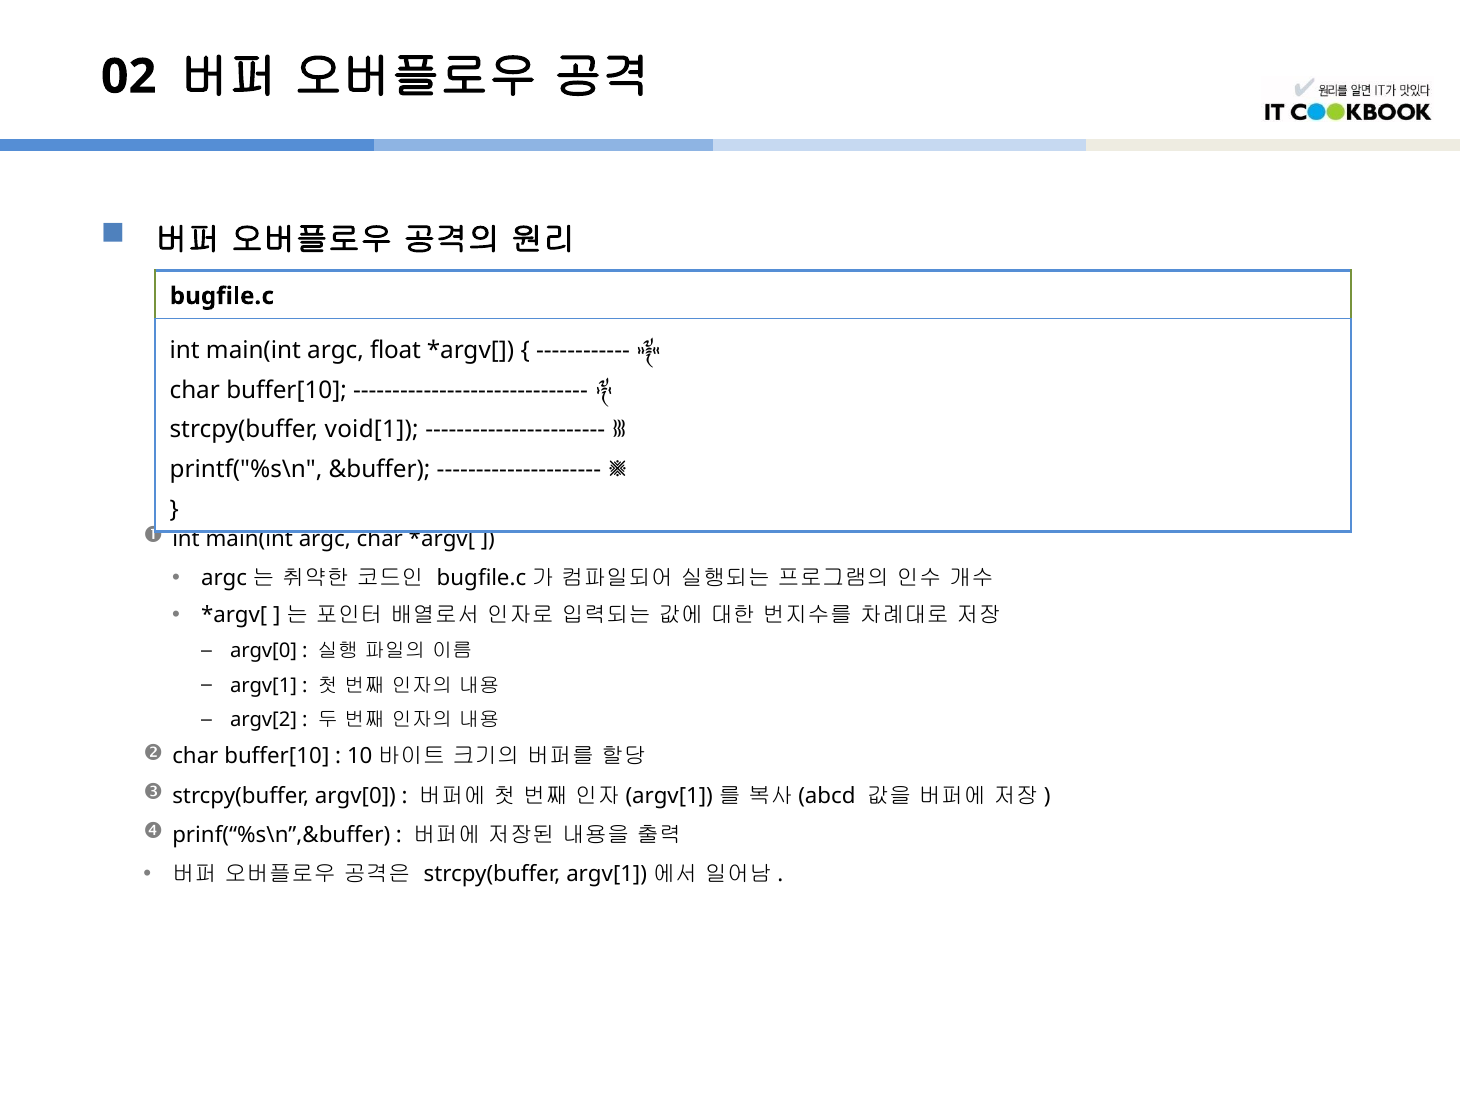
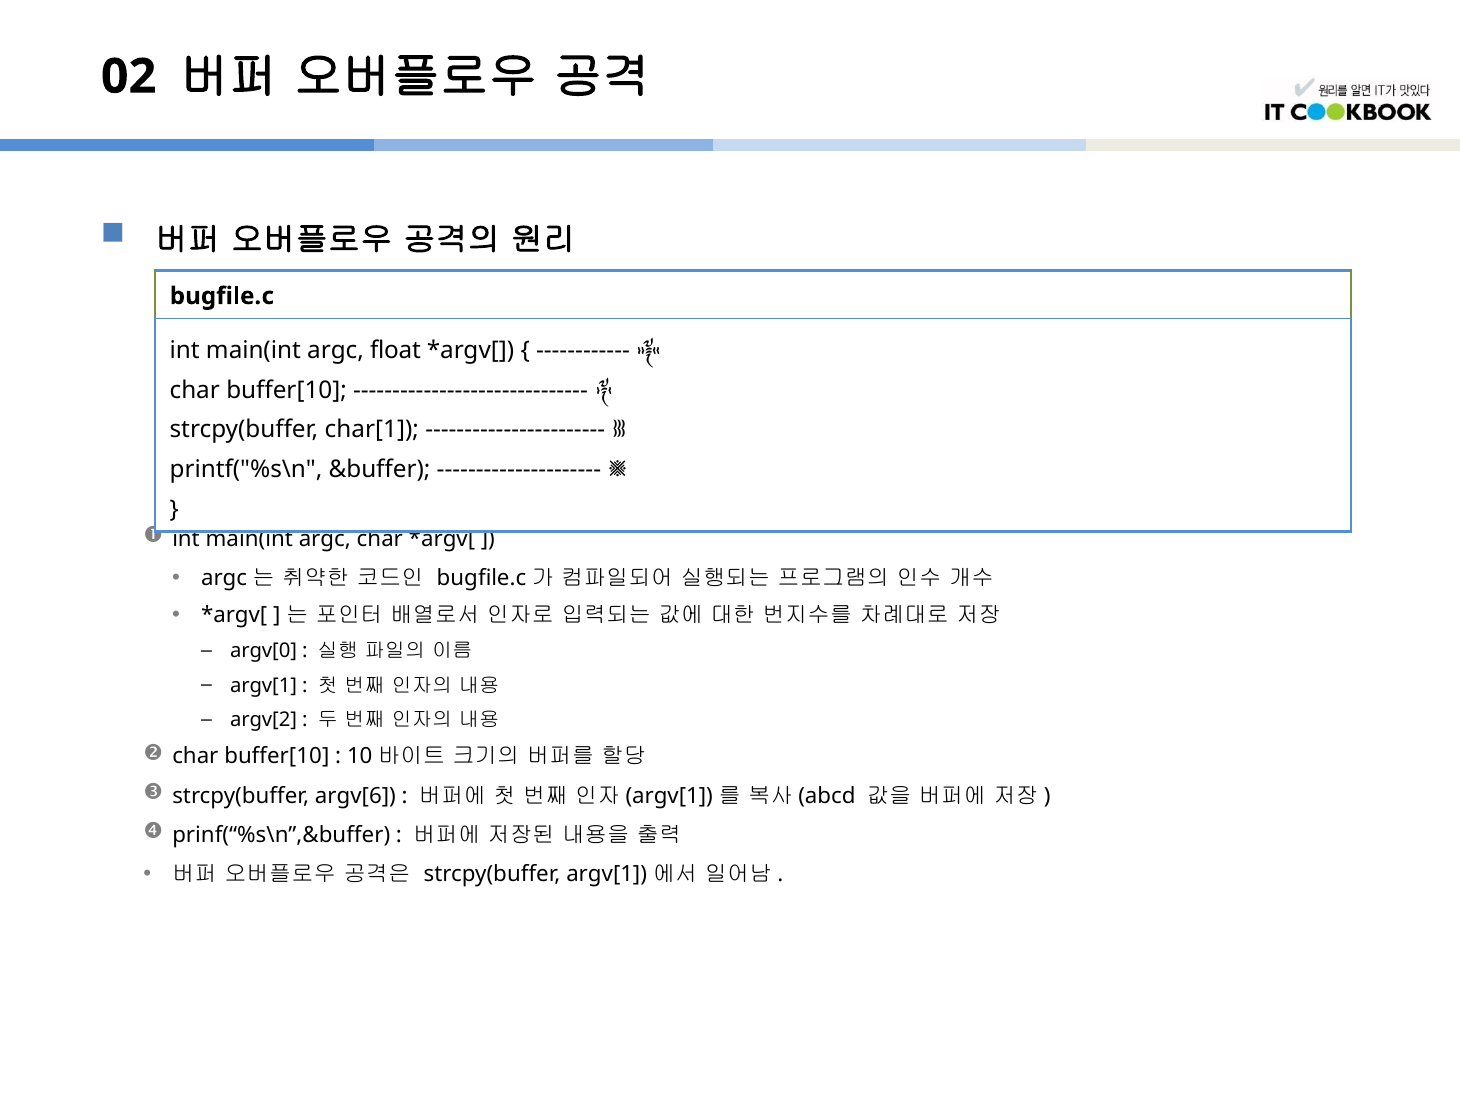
void[1: void[1 -> char[1
strcpy(buffer argv[0: argv[0 -> argv[6
